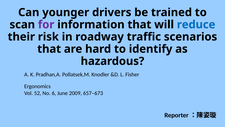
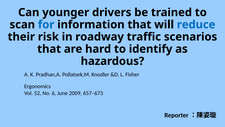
for colour: purple -> blue
